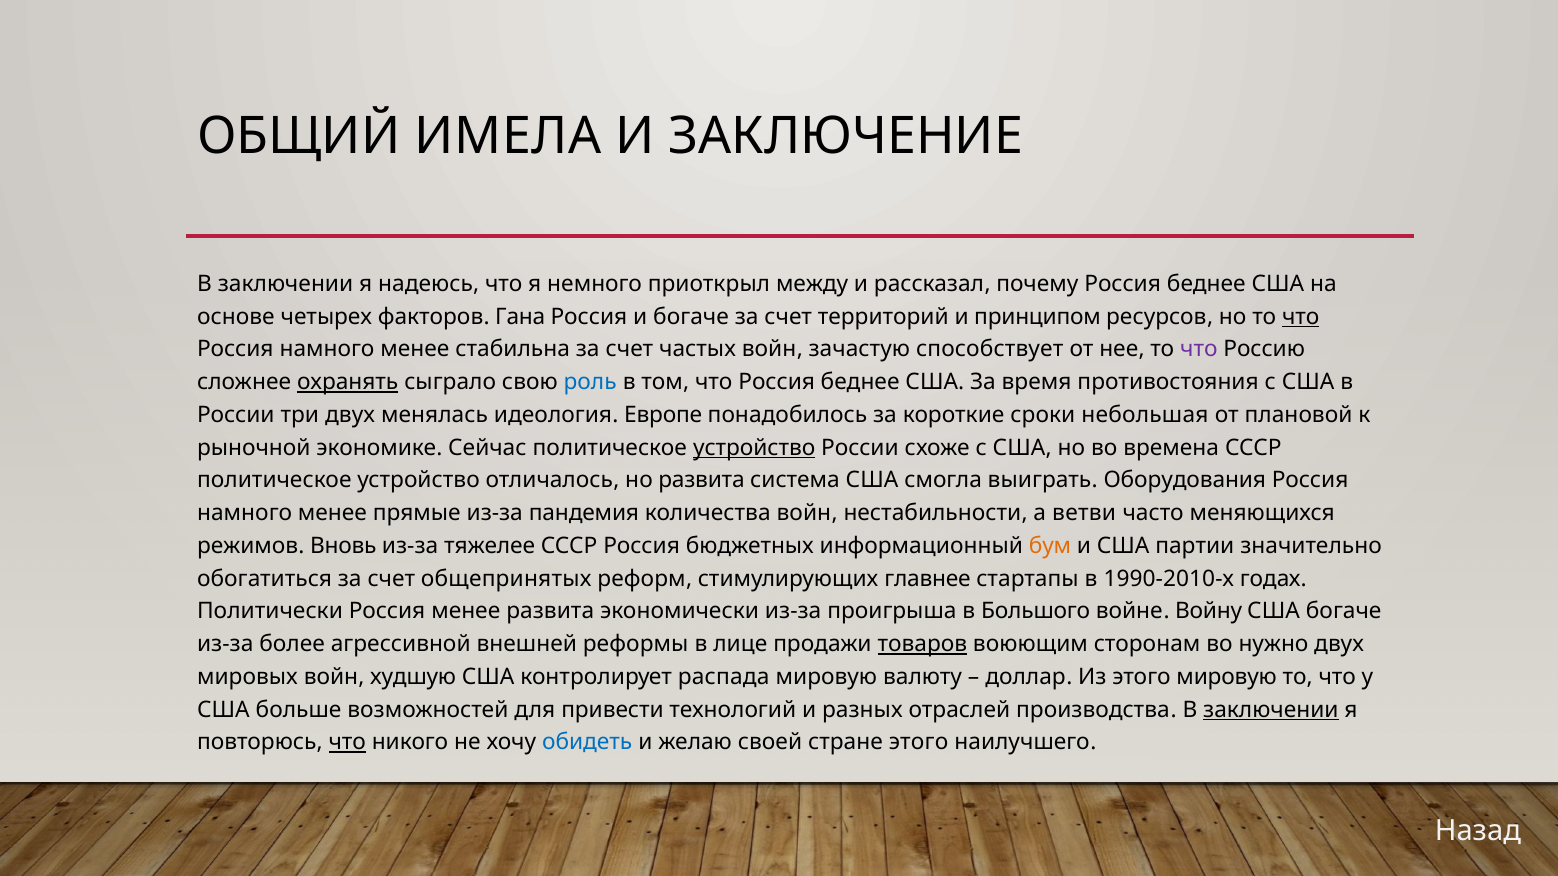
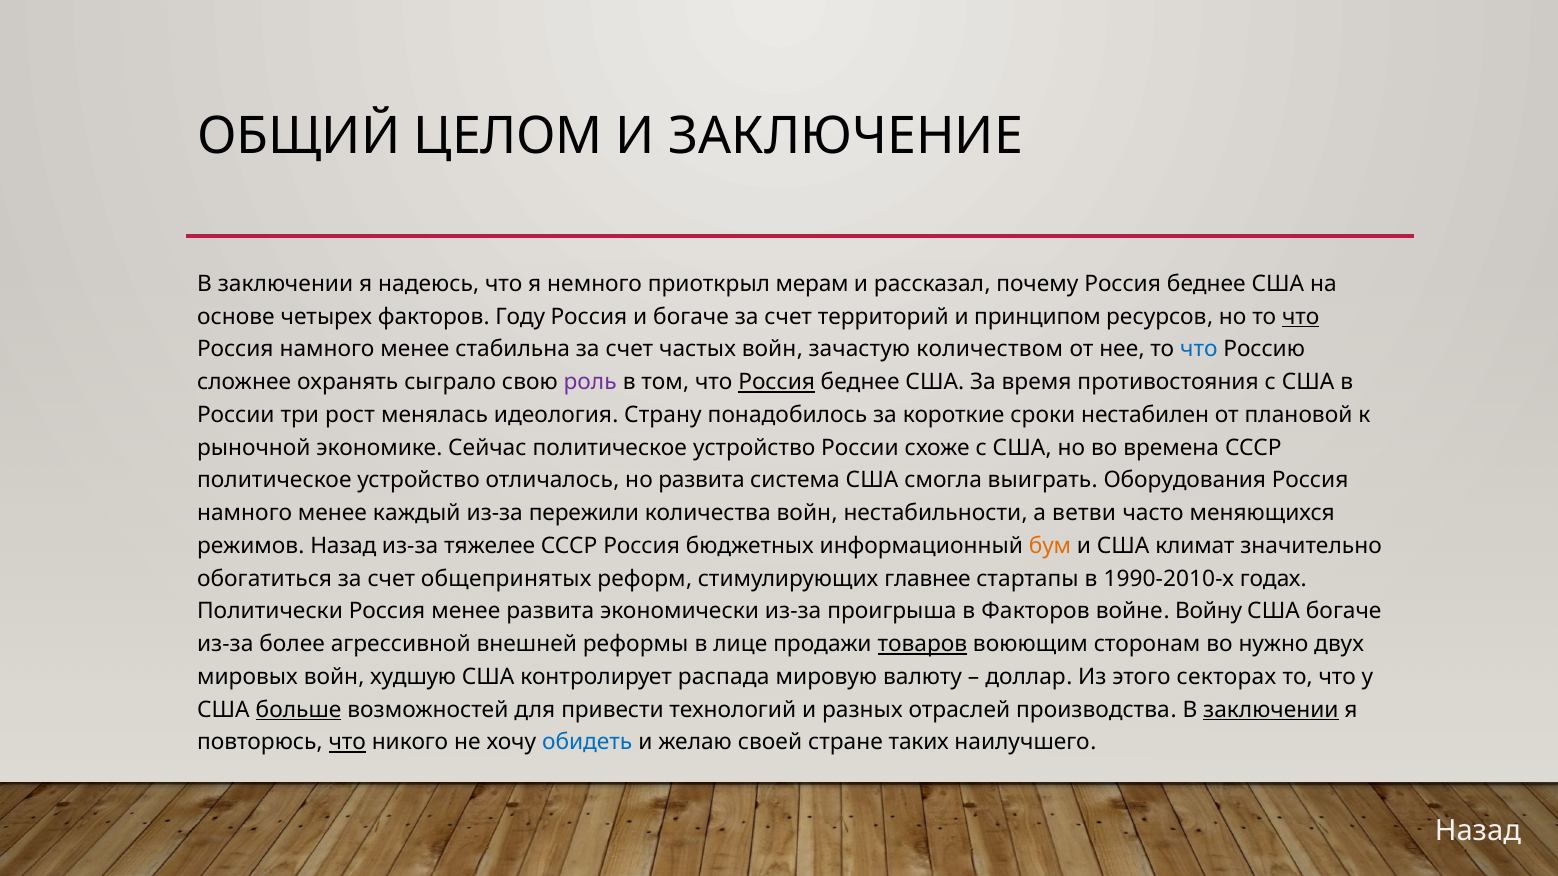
ИМЕЛА: ИМЕЛА -> ЦЕЛОМ
между: между -> мерам
Гана: Гана -> Году
способствует: способствует -> количеством
что at (1199, 350) colour: purple -> blue
охранять underline: present -> none
роль colour: blue -> purple
Россия at (777, 382) underline: none -> present
три двух: двух -> рост
Европе: Европе -> Страну
небольшая: небольшая -> нестабилен
устройство at (754, 448) underline: present -> none
прямые: прямые -> каждый
пандемия: пандемия -> пережили
режимов Вновь: Вновь -> Назад
партии: партии -> климат
в Большого: Большого -> Факторов
этого мировую: мировую -> секторах
больше underline: none -> present
стране этого: этого -> таких
